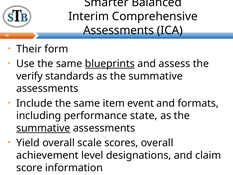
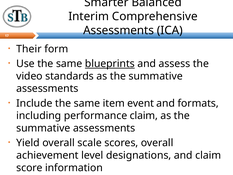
verify: verify -> video
performance state: state -> claim
summative at (43, 128) underline: present -> none
